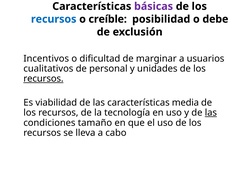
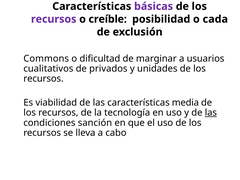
recursos at (54, 19) colour: blue -> purple
debe: debe -> cada
Incentivos: Incentivos -> Commons
personal: personal -> privados
recursos at (43, 79) underline: present -> none
tamaño: tamaño -> sanción
